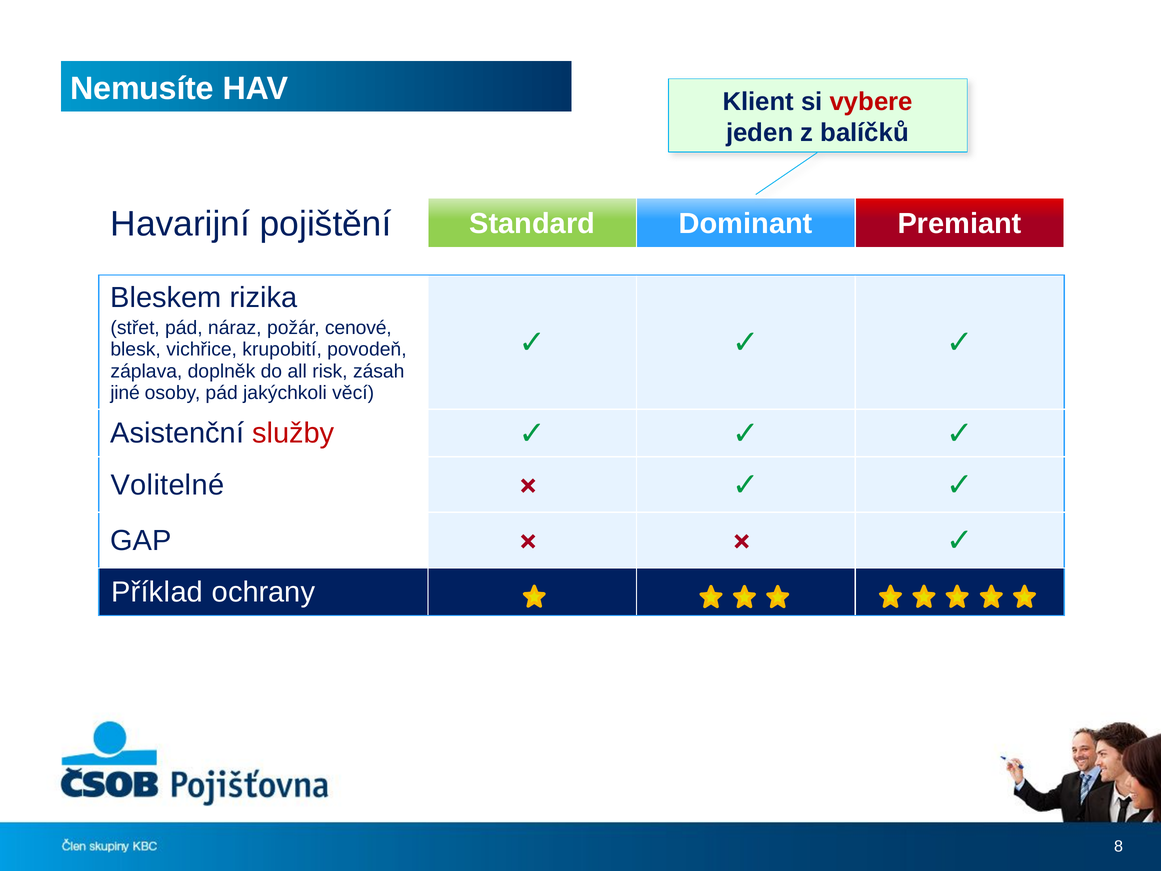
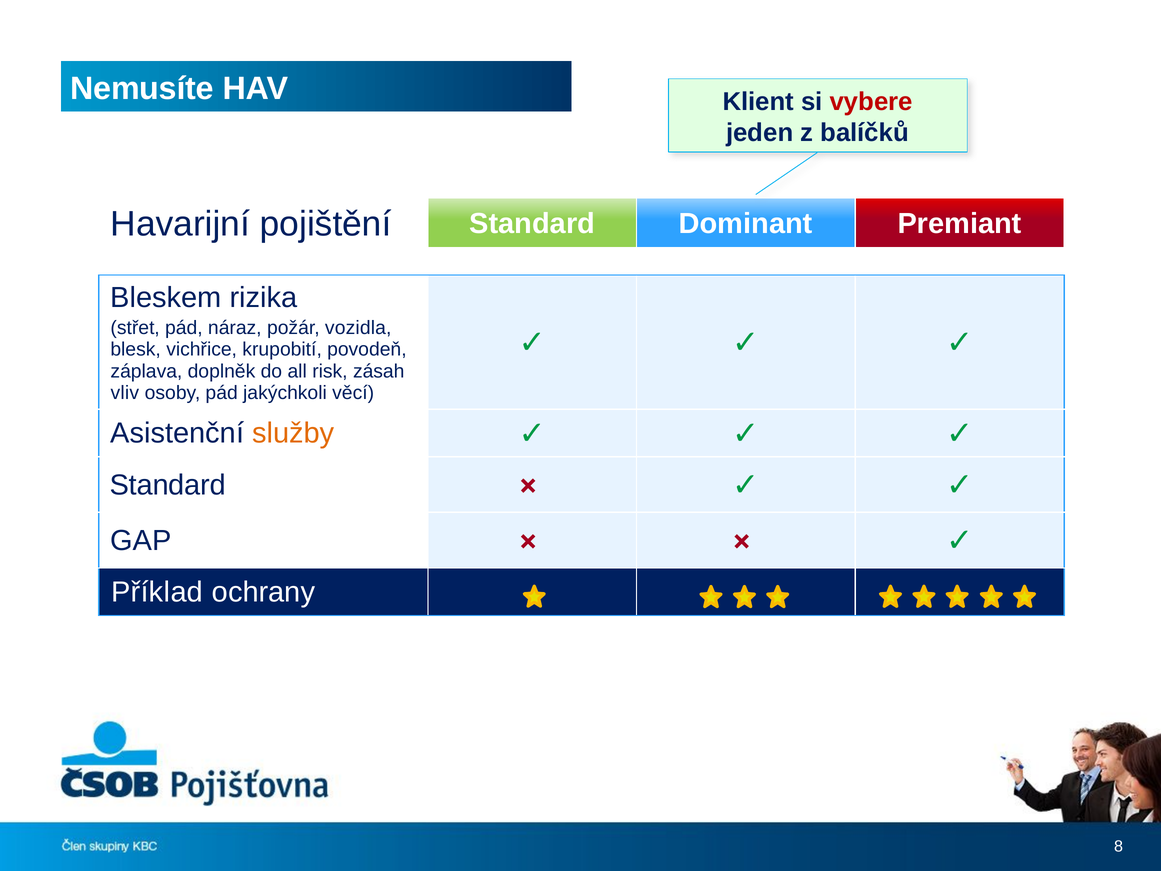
cenové: cenové -> vozidla
jiné: jiné -> vliv
služby colour: red -> orange
Volitelné at (168, 485): Volitelné -> Standard
